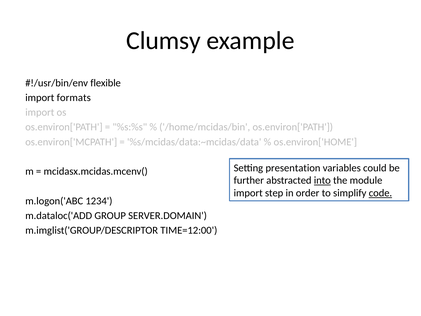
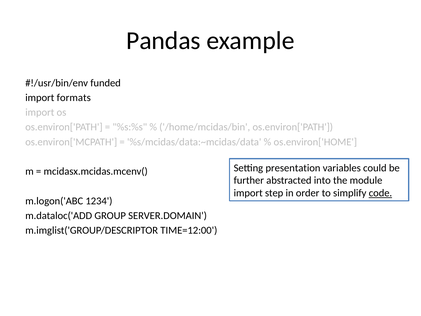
Clumsy: Clumsy -> Pandas
flexible: flexible -> funded
into underline: present -> none
